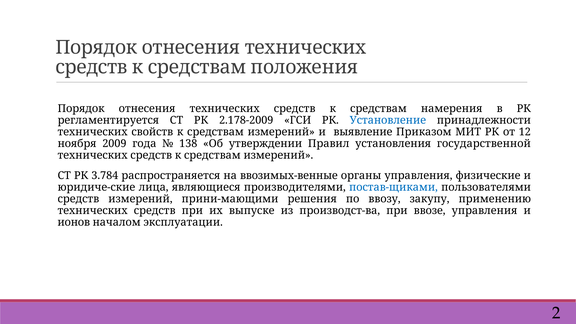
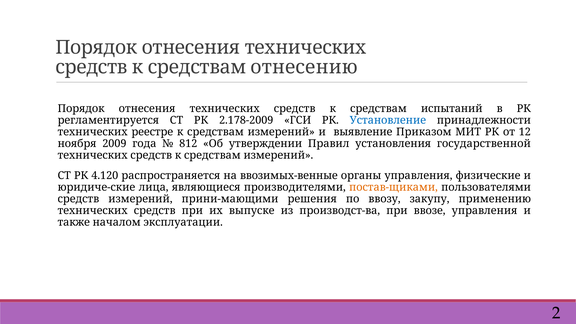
положения: положения -> отнесению
намерения: намерения -> испытаний
свойств: свойств -> реестре
138: 138 -> 812
3.784: 3.784 -> 4.120
постав-щиками colour: blue -> orange
ионов: ионов -> также
